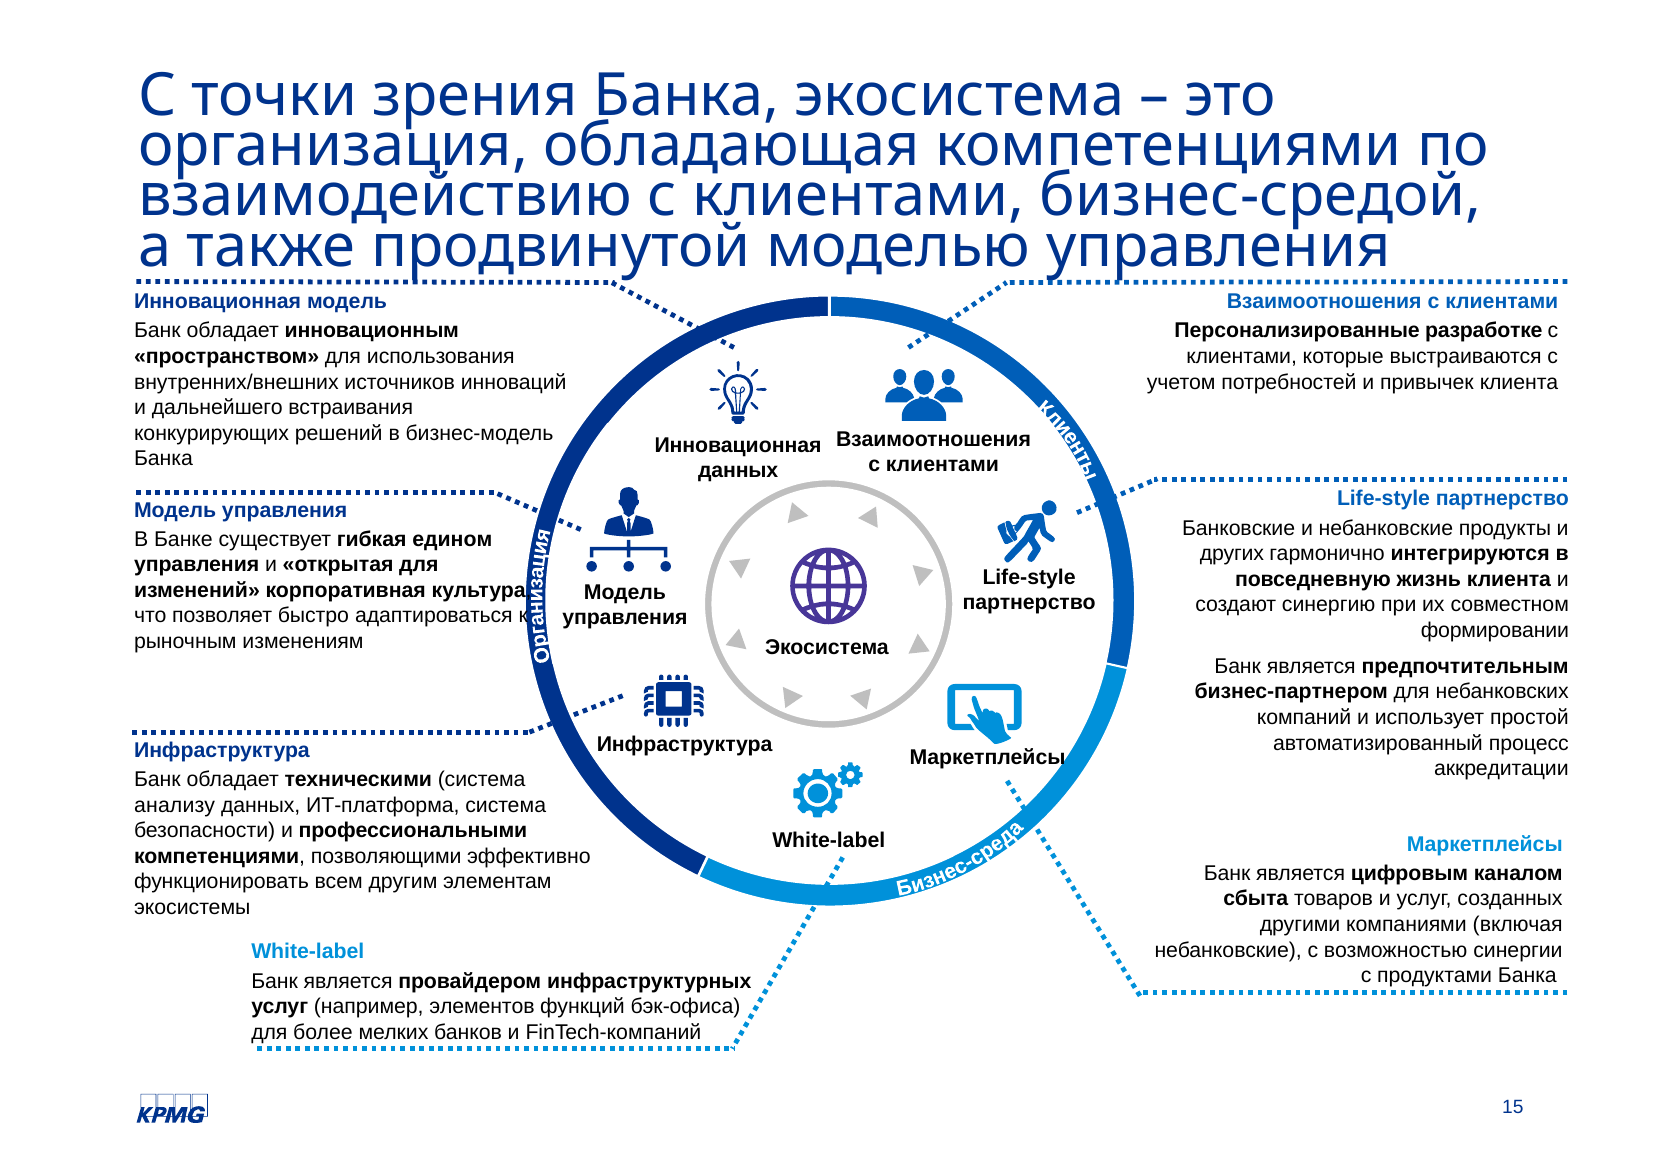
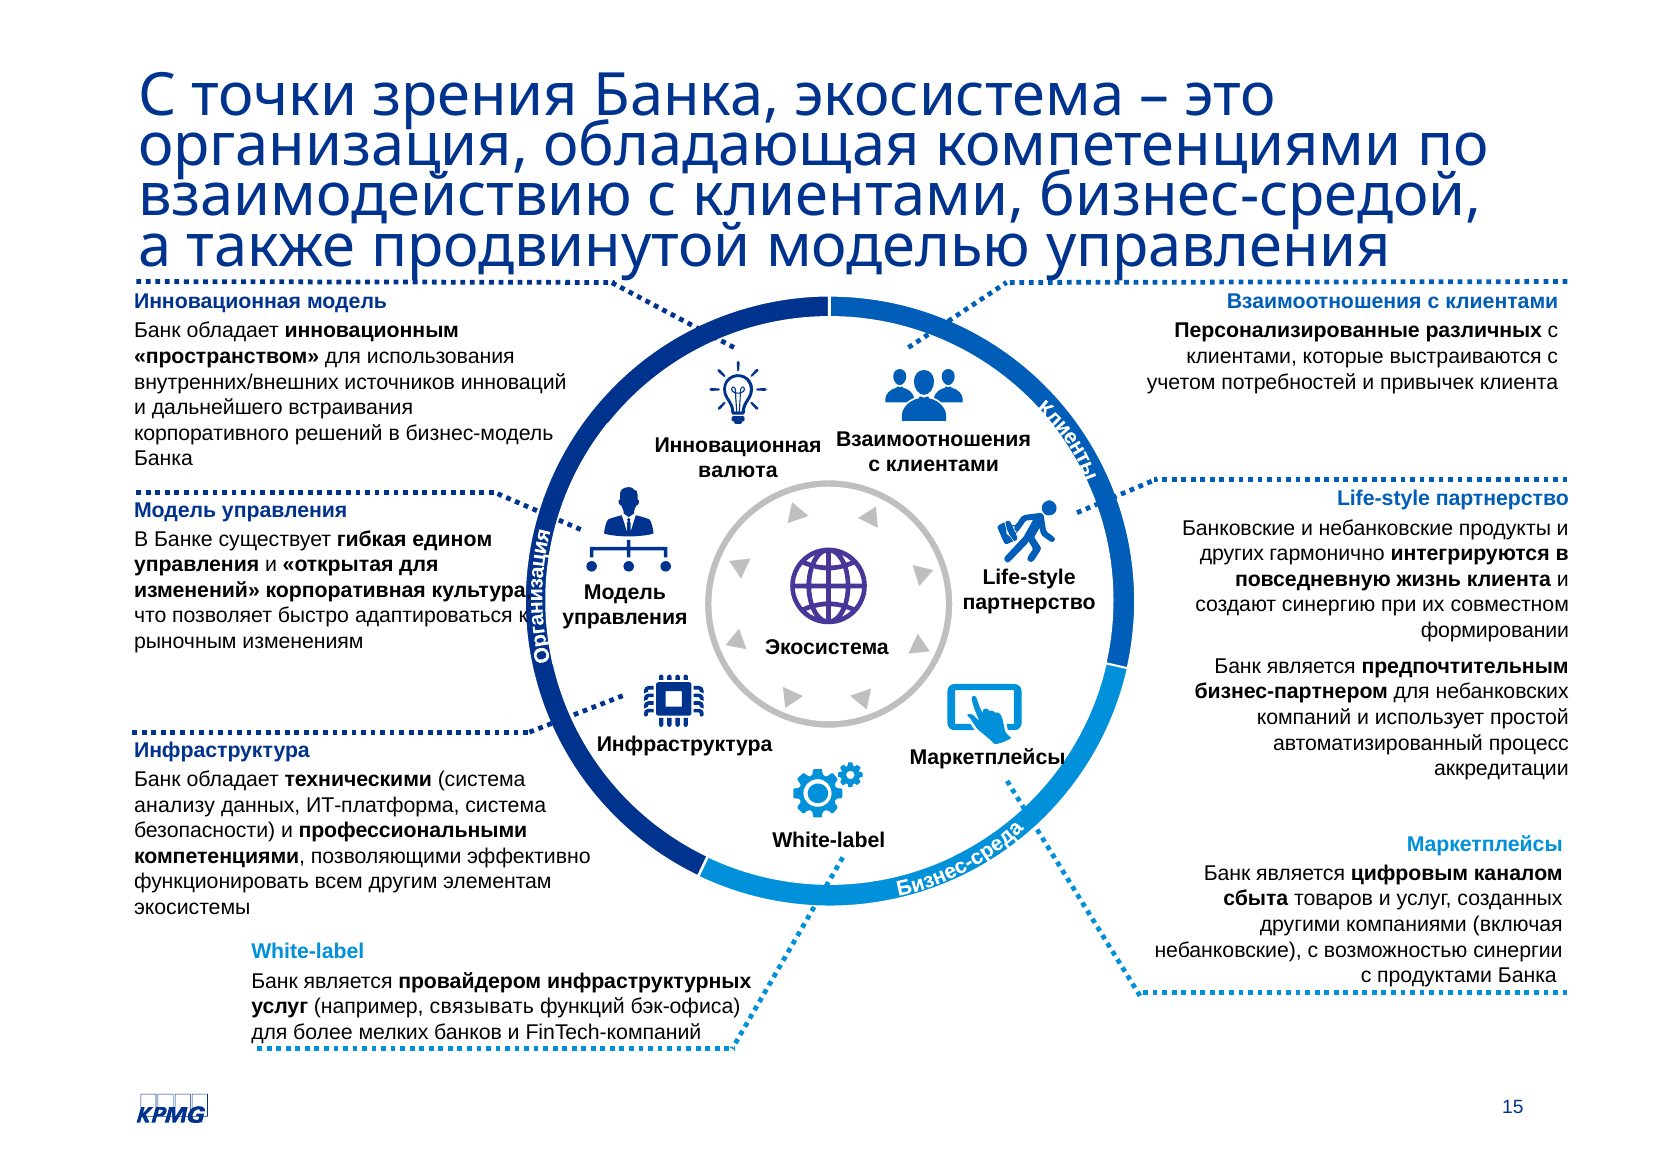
разработке: разработке -> различных
конкурирующих: конкурирующих -> корпоративного
данных at (738, 470): данных -> валюта
элементов: элементов -> связывать
